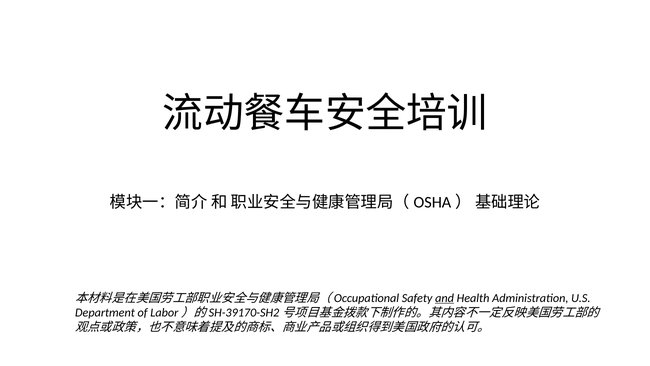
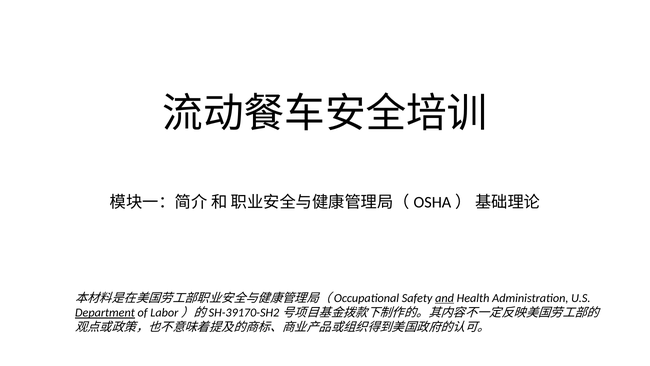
Department underline: none -> present
